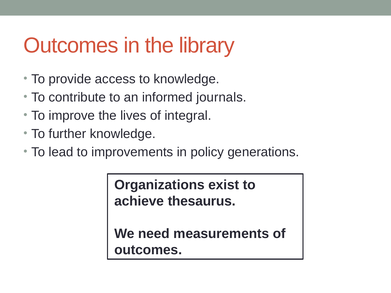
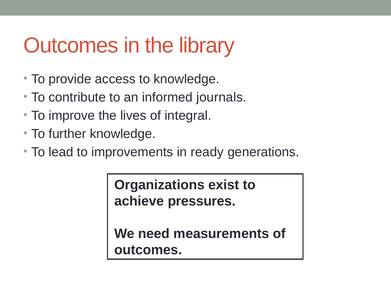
policy: policy -> ready
thesaurus: thesaurus -> pressures
